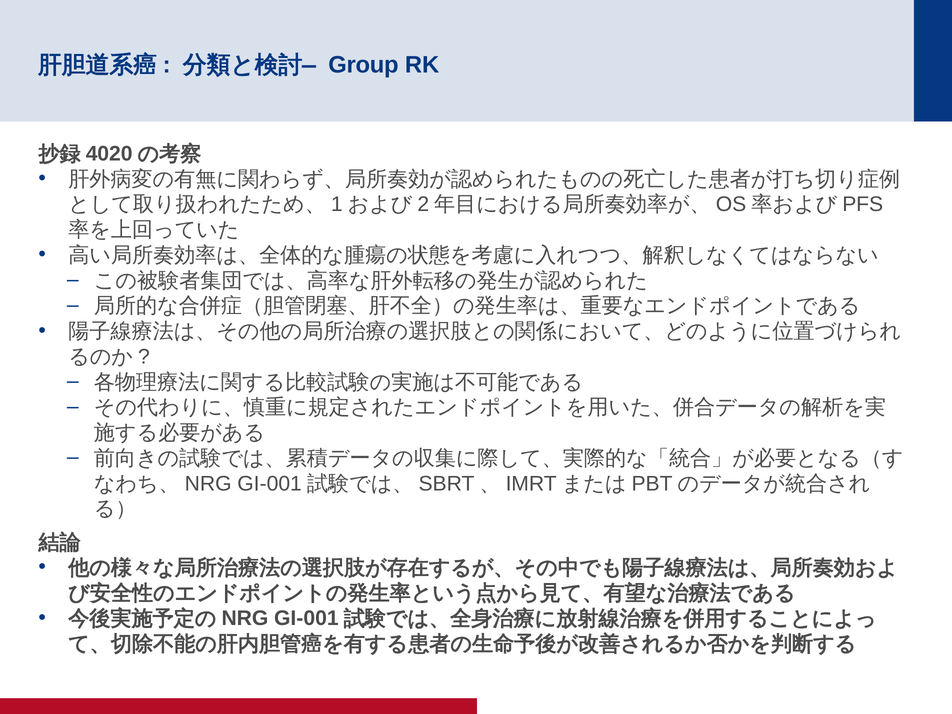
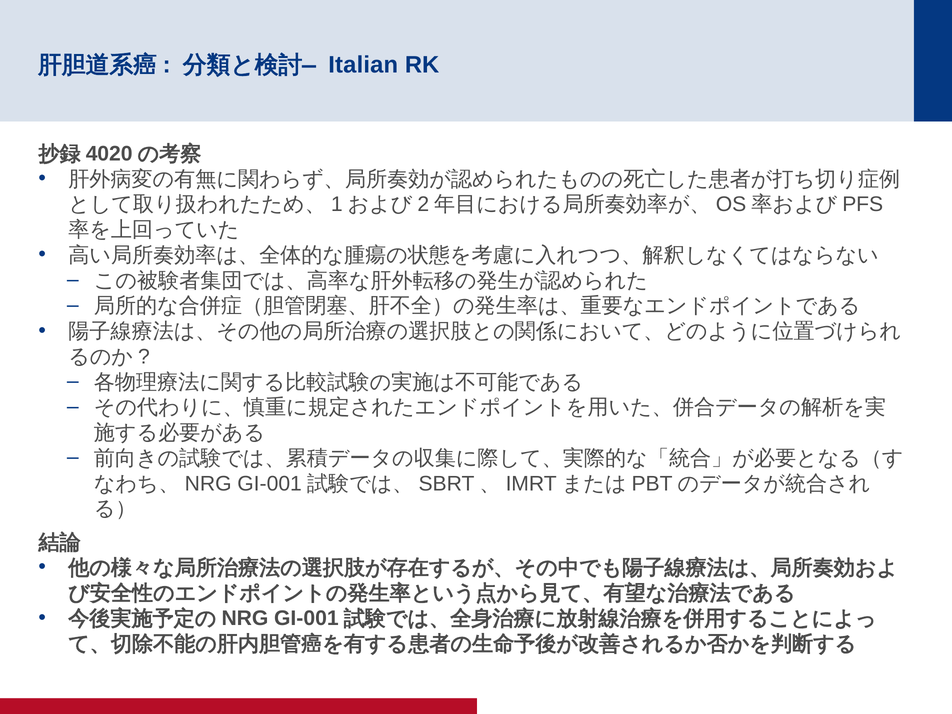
Group: Group -> Italian
